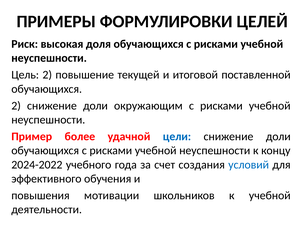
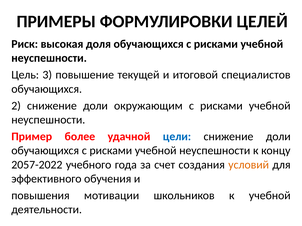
Цель 2: 2 -> 3
поставленной: поставленной -> специалистов
2024-2022: 2024-2022 -> 2057-2022
условий colour: blue -> orange
